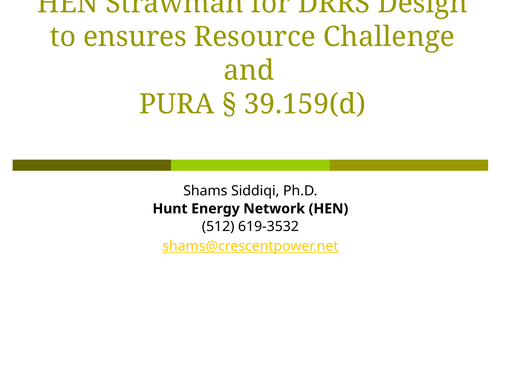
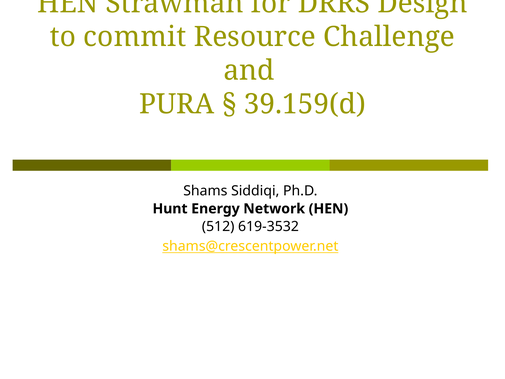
ensures: ensures -> commit
